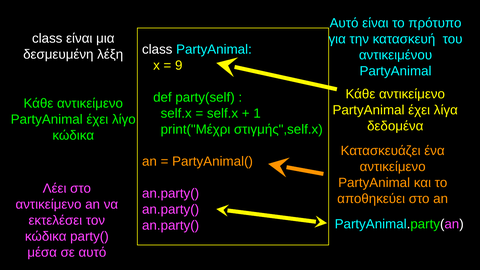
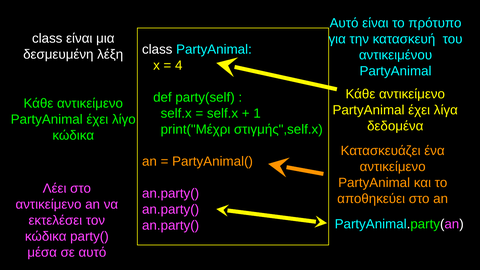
9: 9 -> 4
